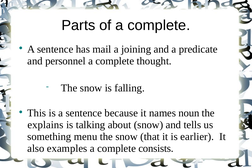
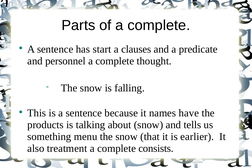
mail: mail -> start
joining: joining -> clauses
noun: noun -> have
explains: explains -> products
examples: examples -> treatment
